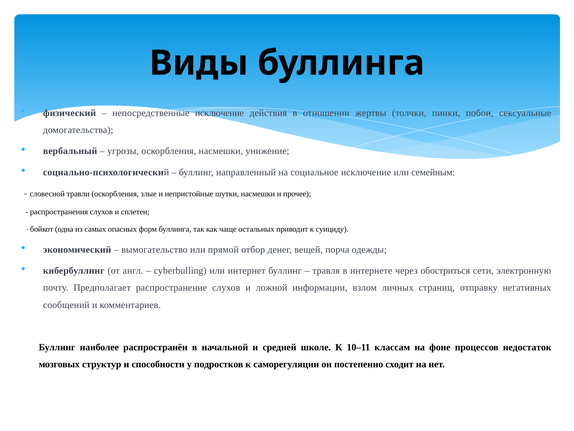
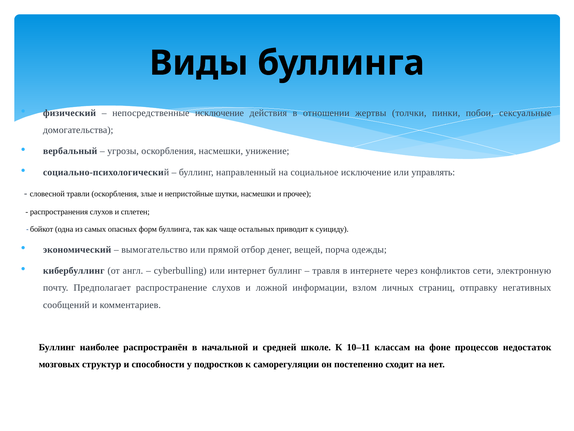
семейным: семейным -> управлять
обостриться: обостриться -> конфликтов
